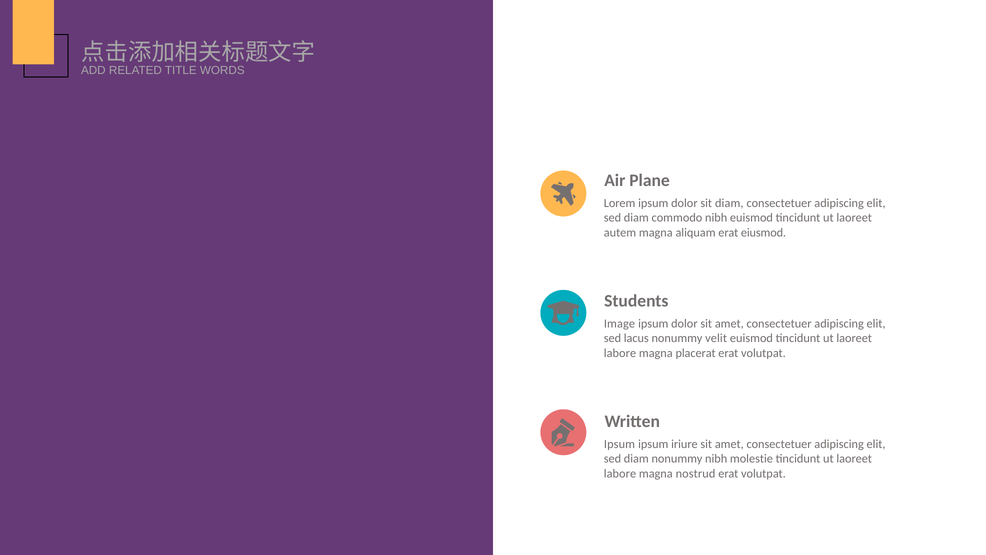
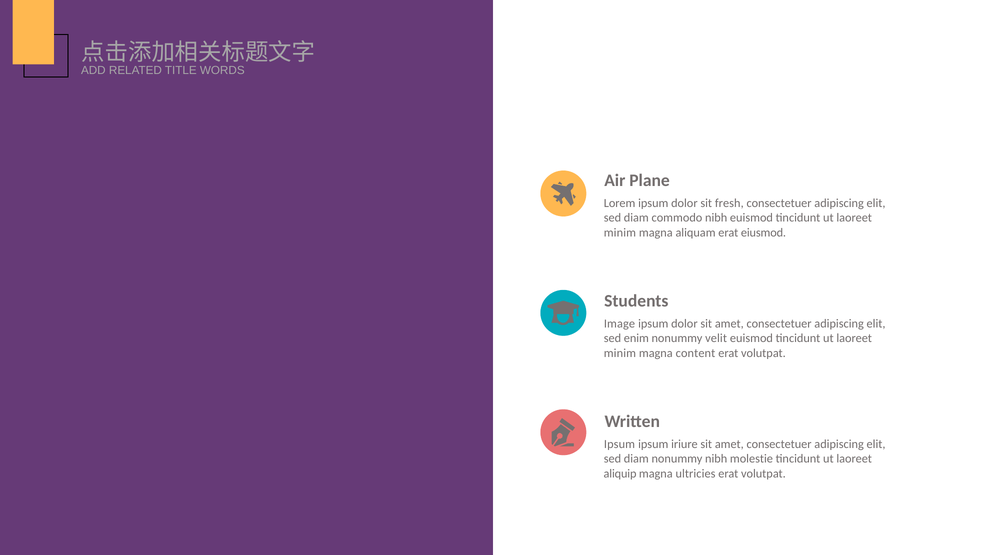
sit diam: diam -> fresh
autem at (620, 233): autem -> minim
lacus: lacus -> enim
labore at (620, 353): labore -> minim
placerat: placerat -> content
labore at (620, 473): labore -> aliquip
nostrud: nostrud -> ultricies
